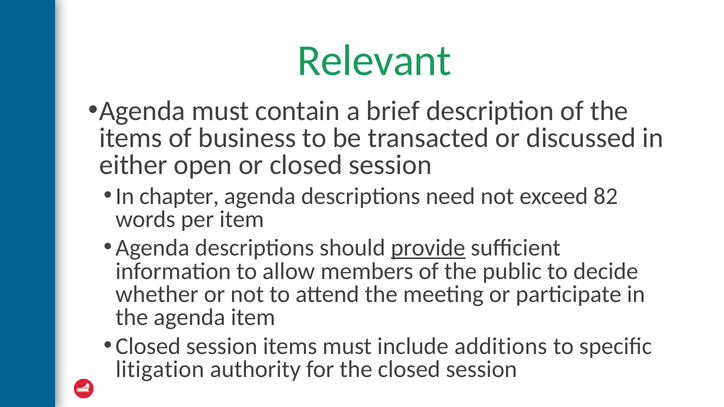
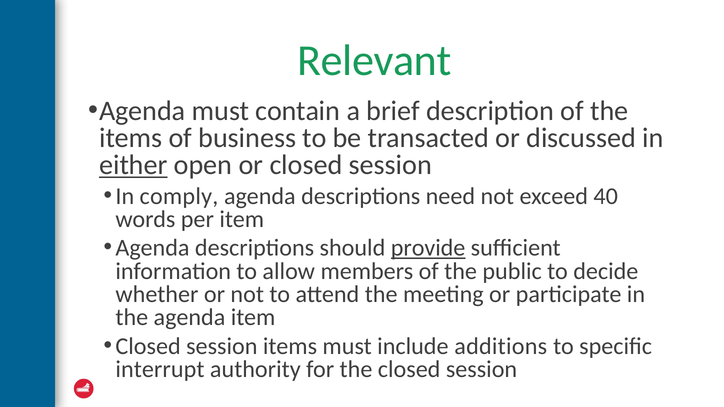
either underline: none -> present
chapter: chapter -> comply
82: 82 -> 40
litigation: litigation -> interrupt
